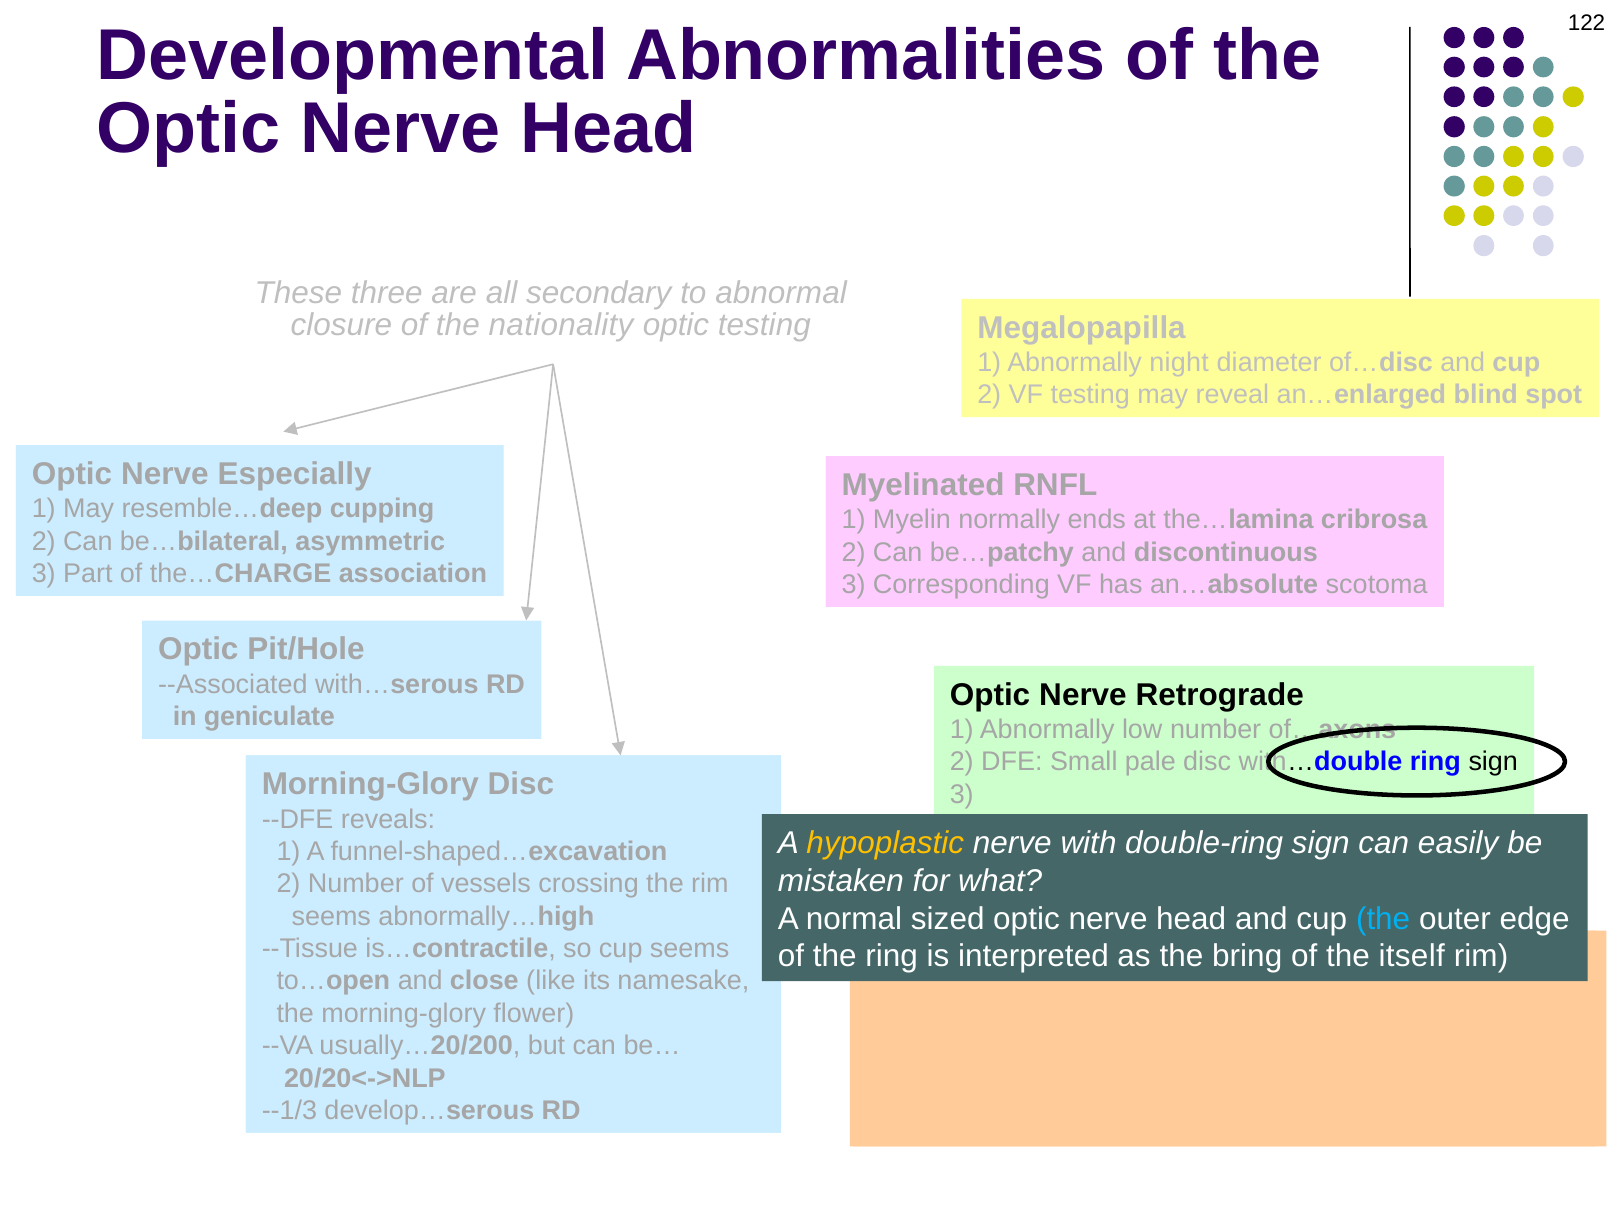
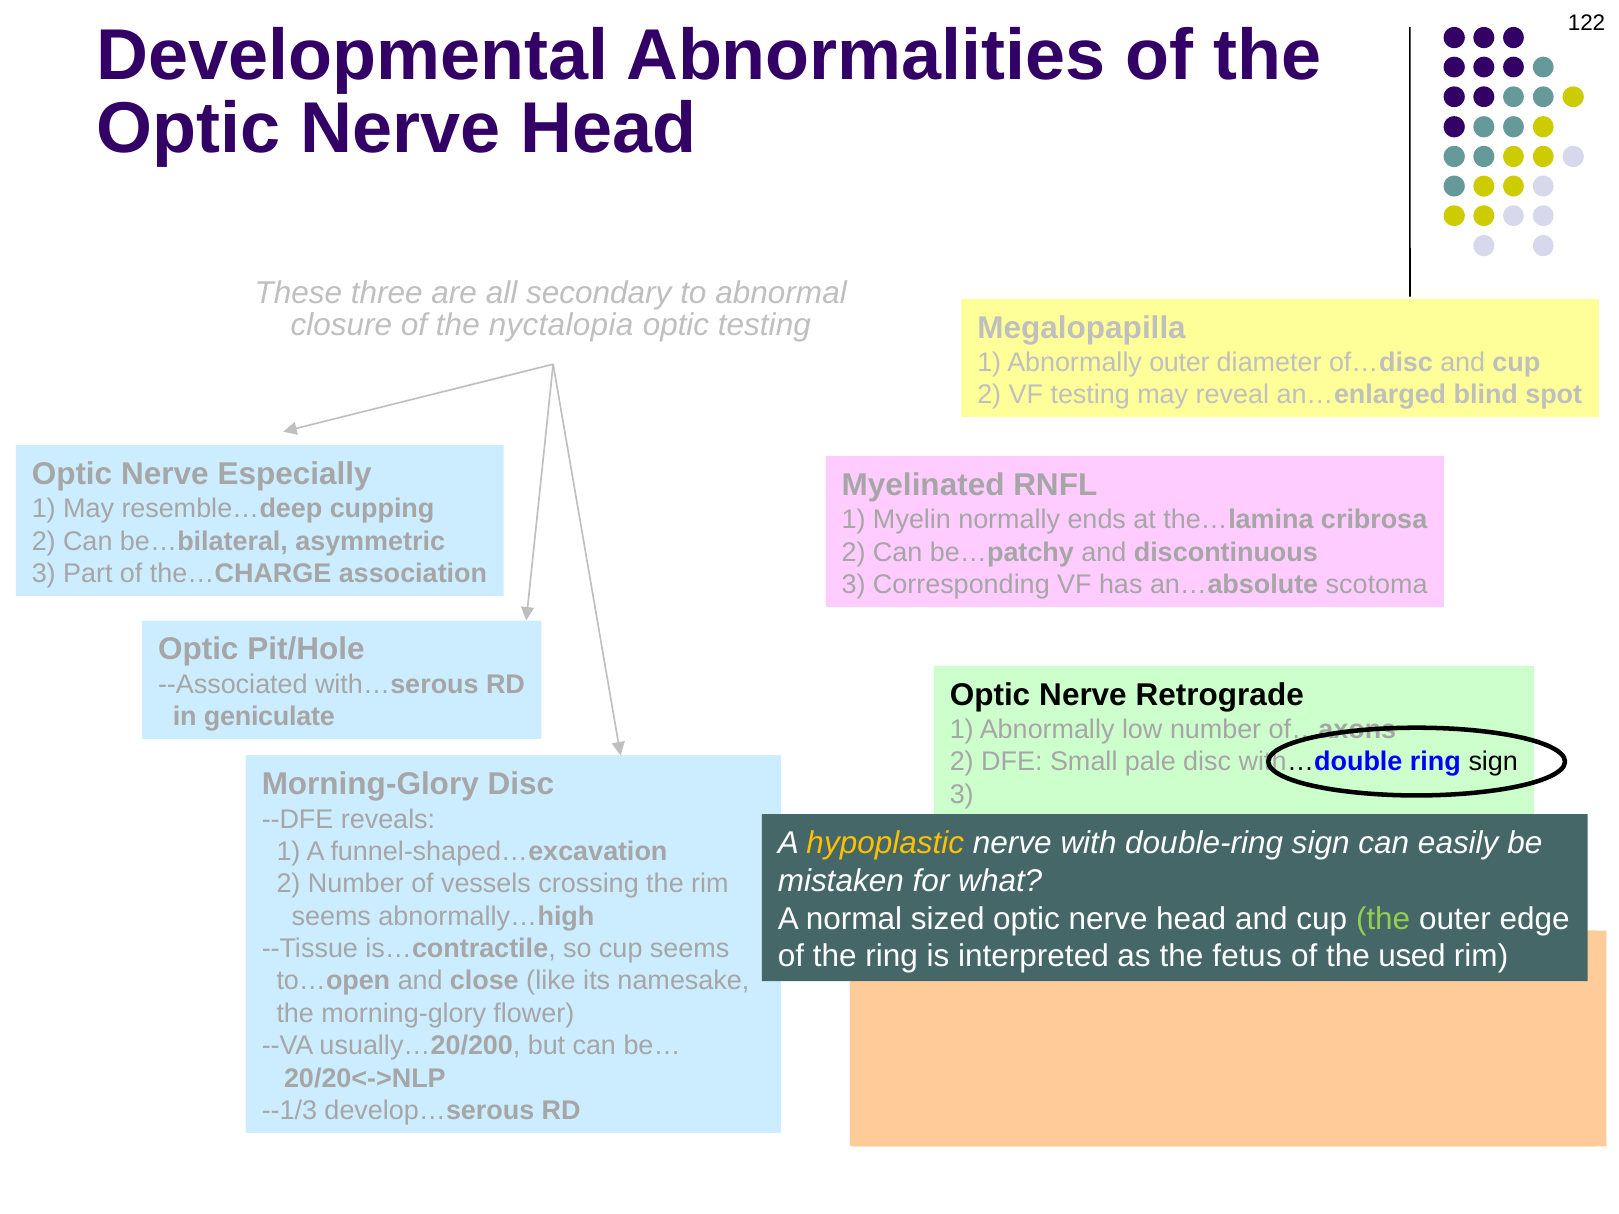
nationality: nationality -> nyctalopia
Abnormally night: night -> outer
the at (1383, 919) colour: light blue -> light green
bring: bring -> fetus
itself: itself -> used
